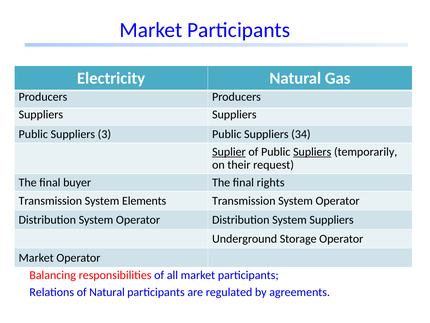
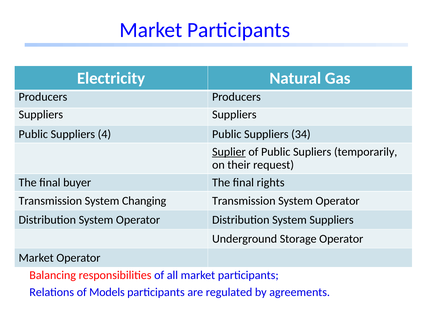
3: 3 -> 4
Supliers underline: present -> none
Elements: Elements -> Changing
of Natural: Natural -> Models
